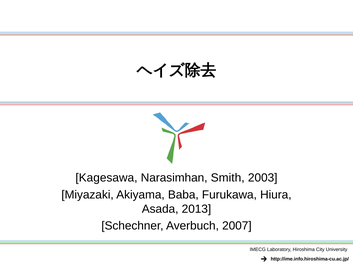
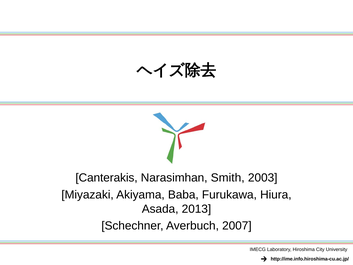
Kagesawa: Kagesawa -> Canterakis
